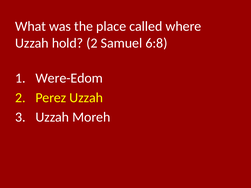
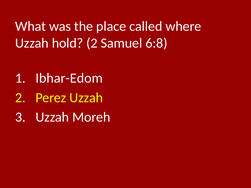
Were-Edom: Were-Edom -> Ibhar-Edom
